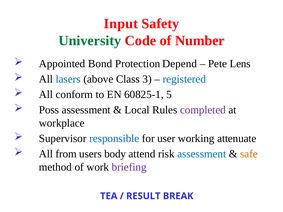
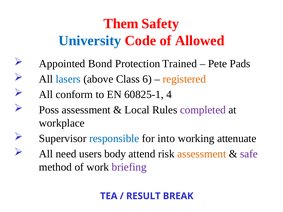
Input: Input -> Them
University colour: green -> blue
Number: Number -> Allowed
Depend: Depend -> Trained
Lens: Lens -> Pads
3: 3 -> 6
registered colour: blue -> orange
5: 5 -> 4
user: user -> into
from: from -> need
assessment at (202, 154) colour: blue -> orange
safe colour: orange -> purple
